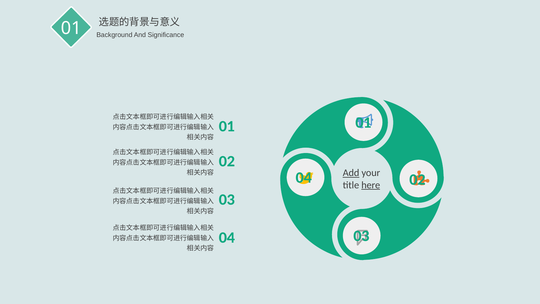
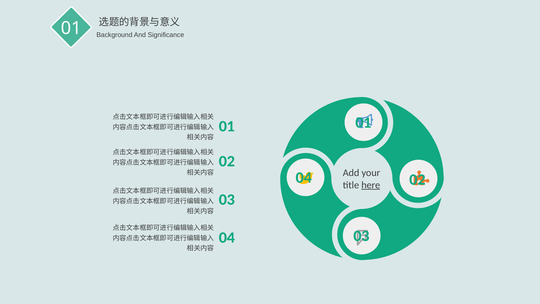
Add underline: present -> none
